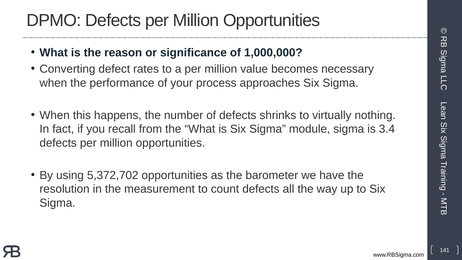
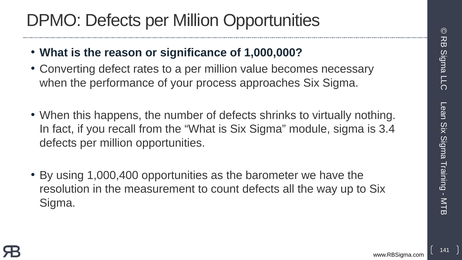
5,372,702: 5,372,702 -> 1,000,400
